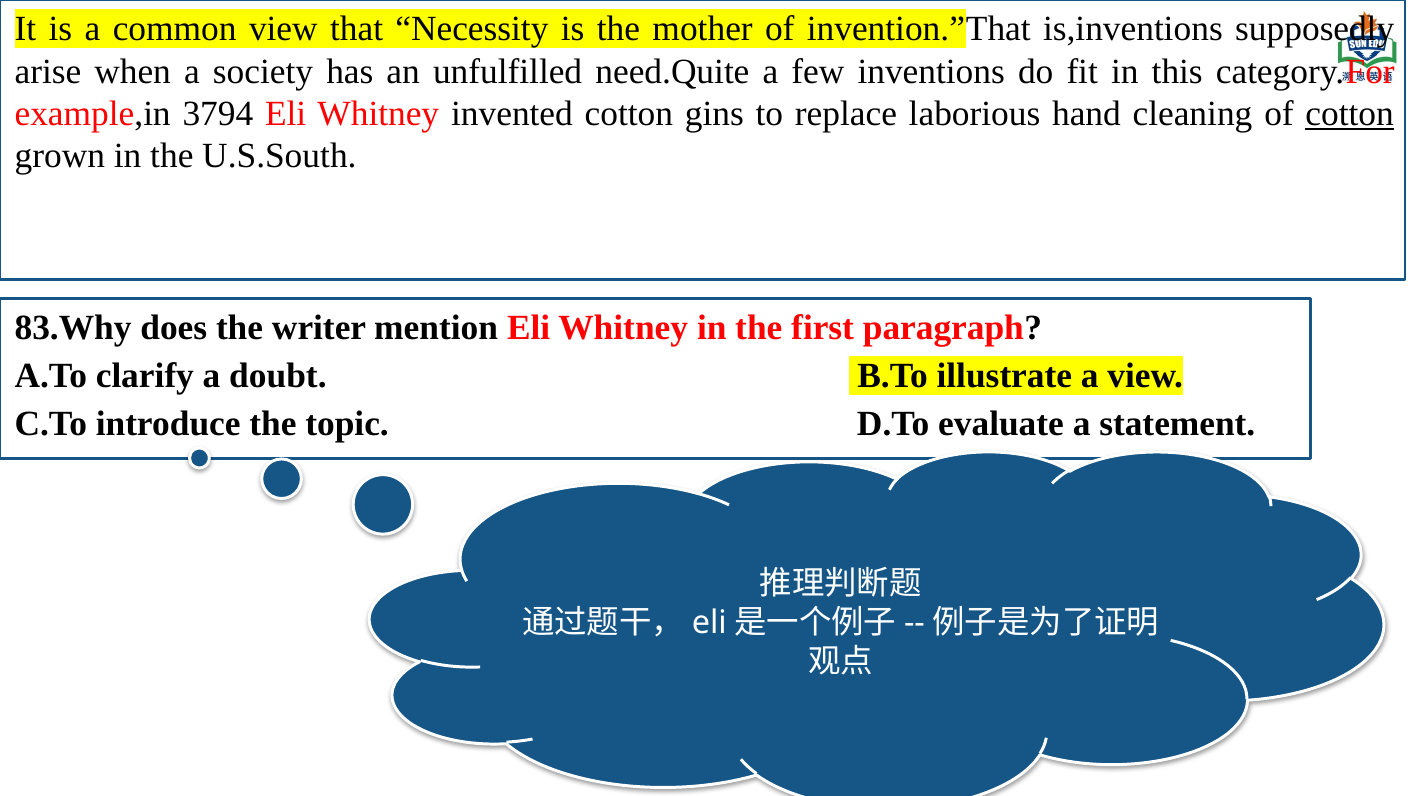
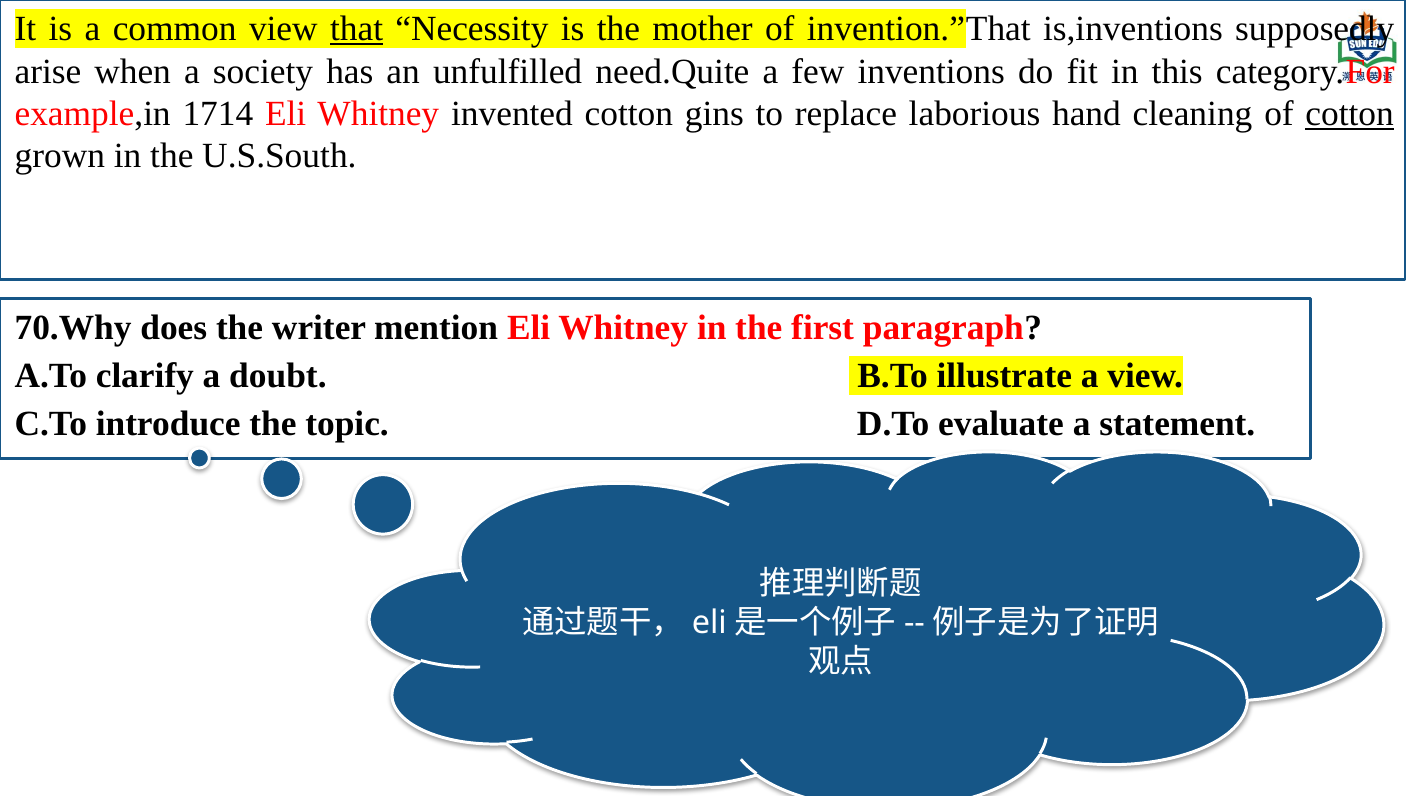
that underline: none -> present
3794: 3794 -> 1714
83.Why: 83.Why -> 70.Why
